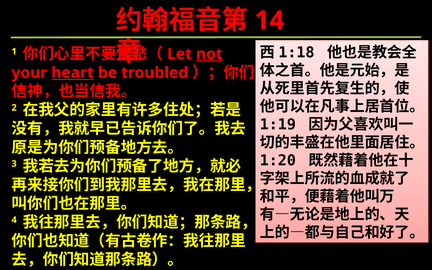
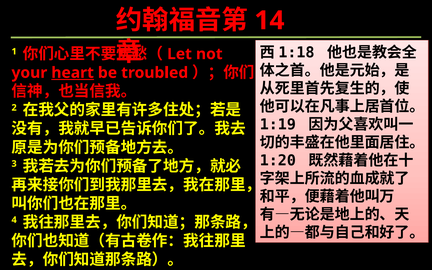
not underline: present -> none
